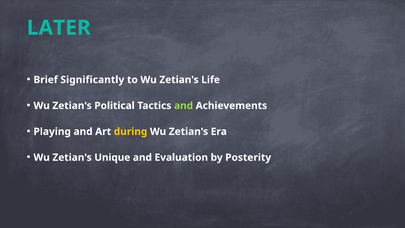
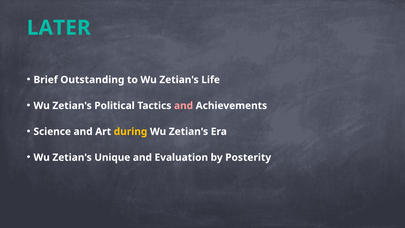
Significantly: Significantly -> Outstanding
and at (184, 106) colour: light green -> pink
Playing: Playing -> Science
